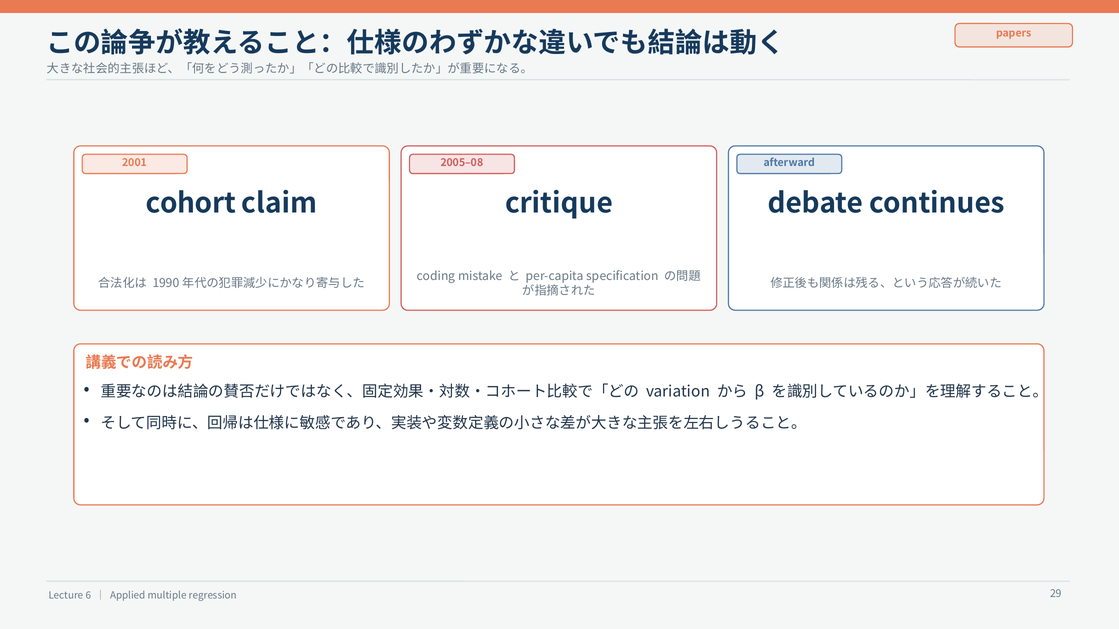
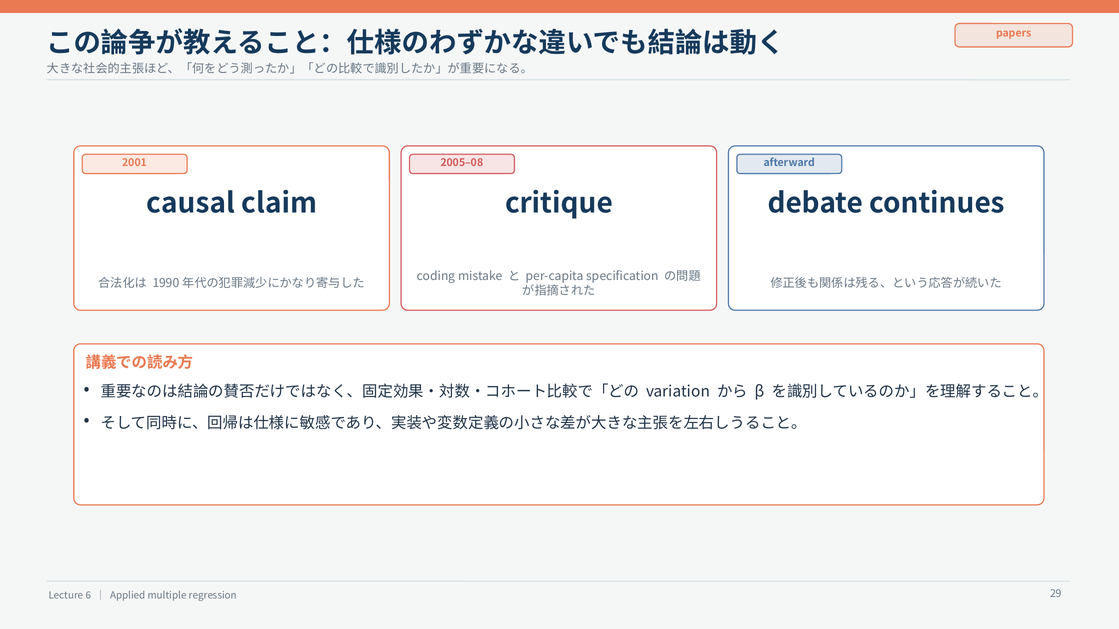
cohort: cohort -> causal
